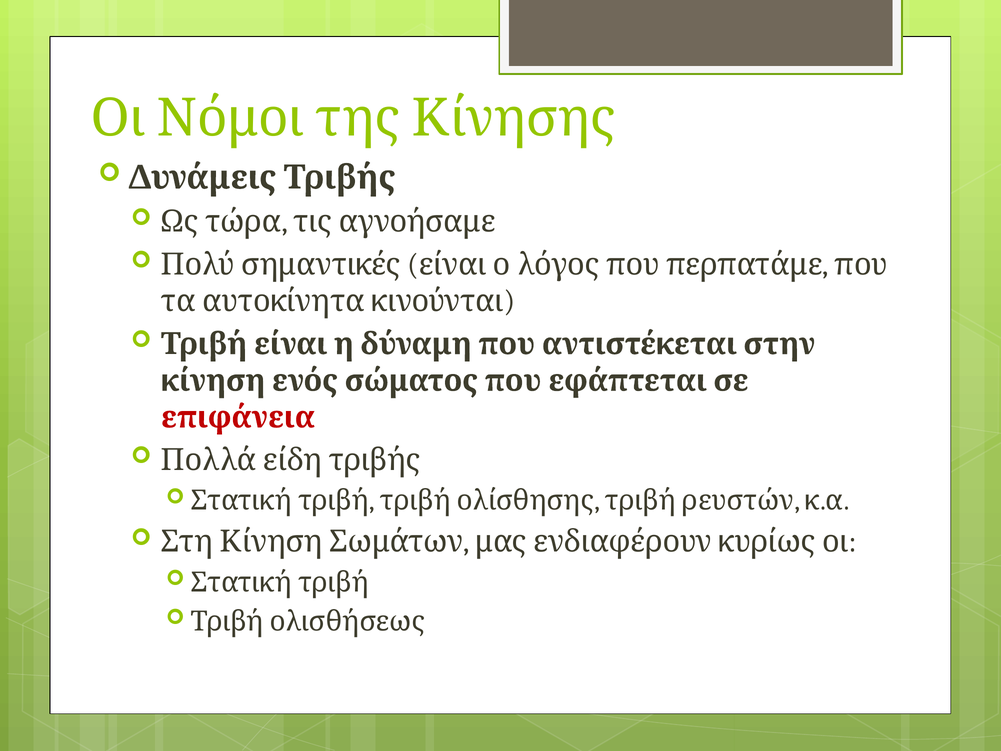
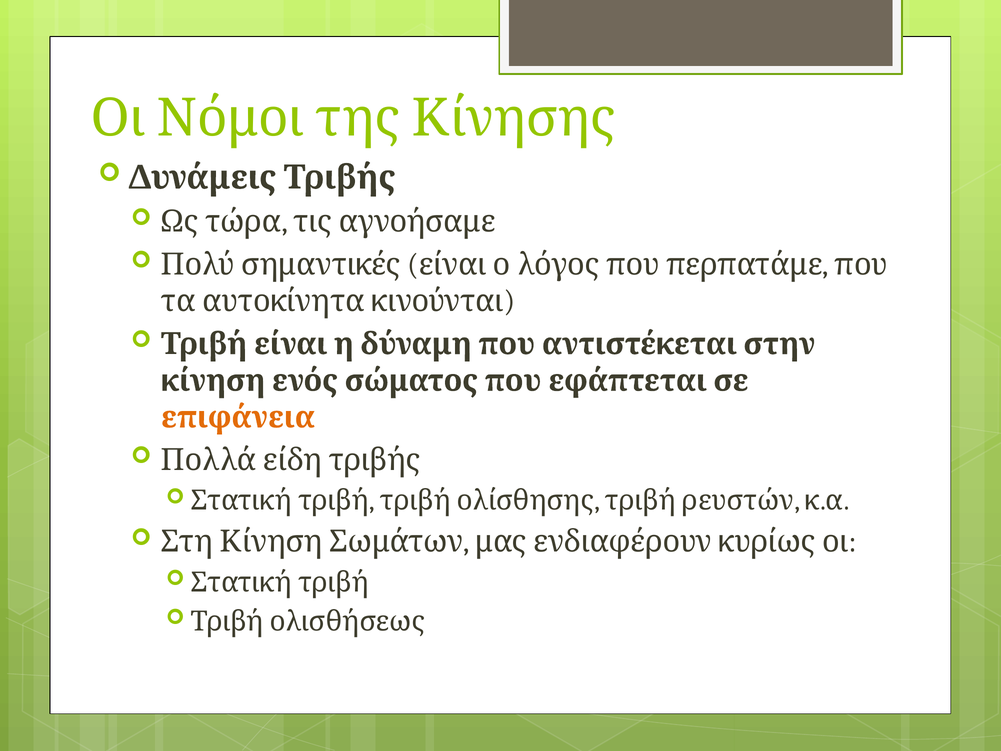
επιφάνεια colour: red -> orange
